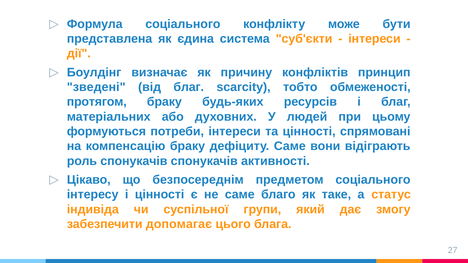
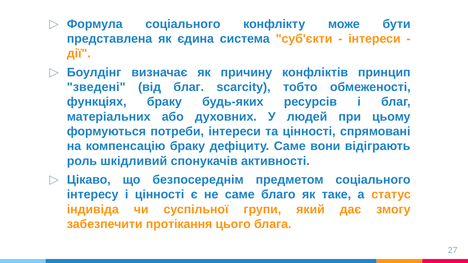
протягом: протягом -> функціях
роль спонукачів: спонукачів -> шкідливий
допомагає: допомагає -> протікання
